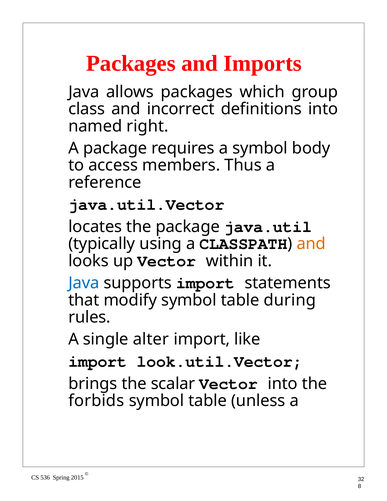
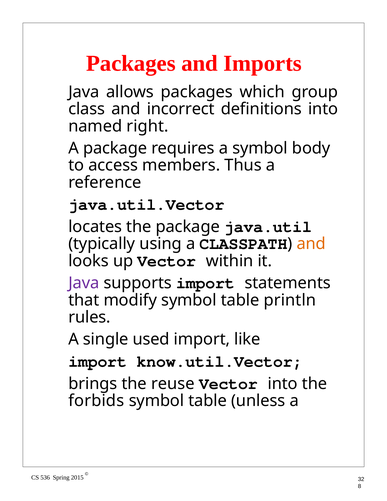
Java at (84, 283) colour: blue -> purple
during: during -> println
alter: alter -> used
look.util.Vector: look.util.Vector -> know.util.Vector
scalar: scalar -> reuse
